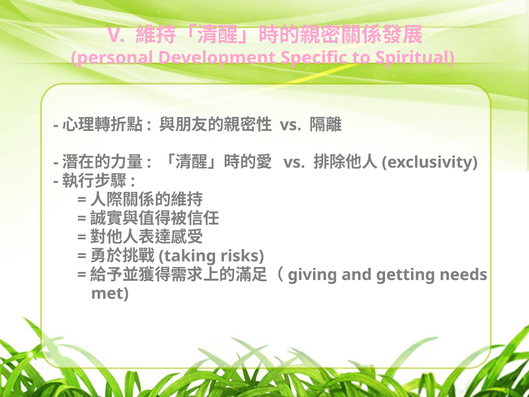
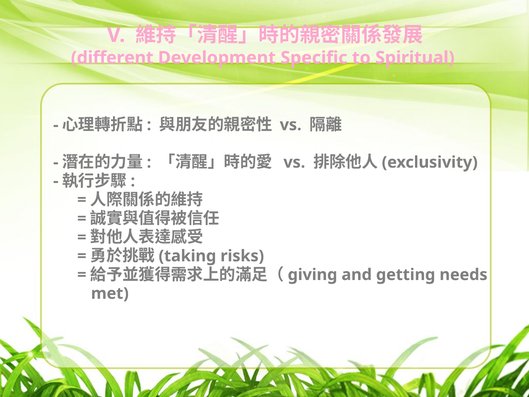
personal: personal -> different
